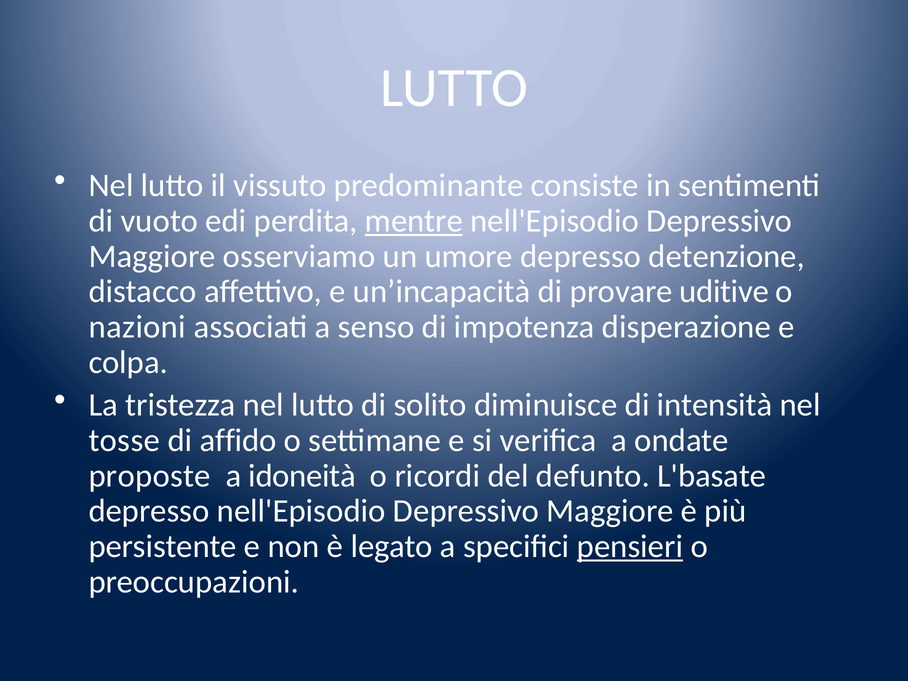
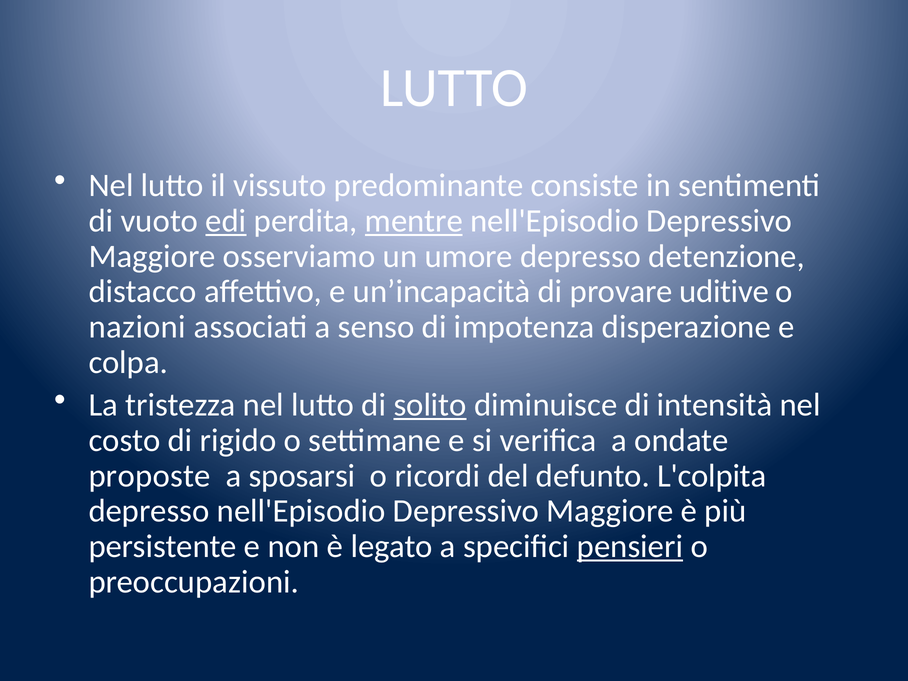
edi underline: none -> present
solito underline: none -> present
tosse: tosse -> costo
affido: affido -> rigido
idoneità: idoneità -> sposarsi
L'basate: L'basate -> L'colpita
